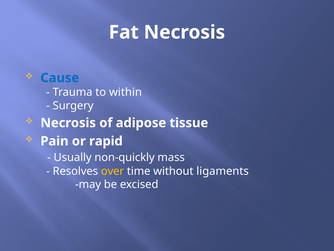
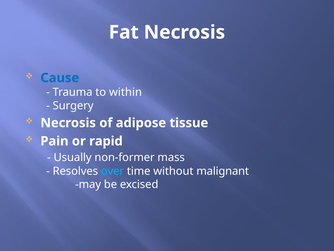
non-quickly: non-quickly -> non-former
over colour: yellow -> light blue
ligaments: ligaments -> malignant
